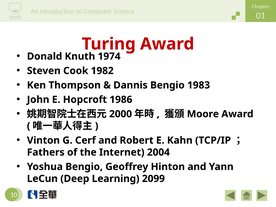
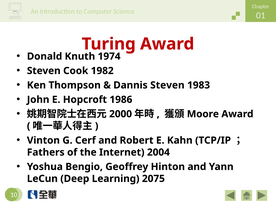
Dannis Bengio: Bengio -> Steven
2099: 2099 -> 2075
